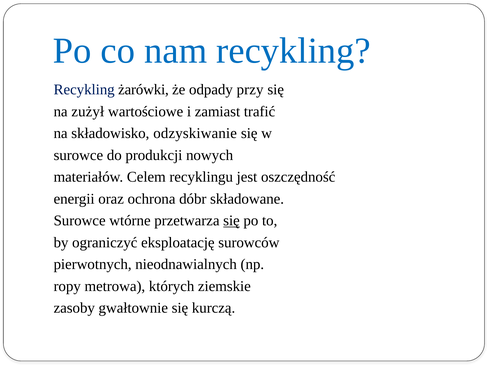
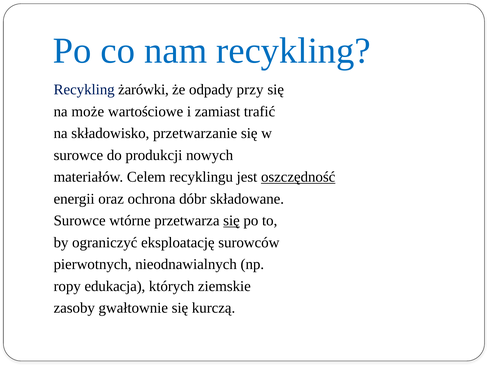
zużył: zużył -> może
odzyskiwanie: odzyskiwanie -> przetwarzanie
oszczędność underline: none -> present
metrowa: metrowa -> edukacja
